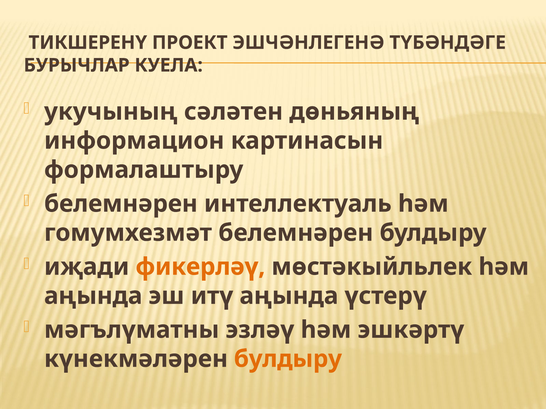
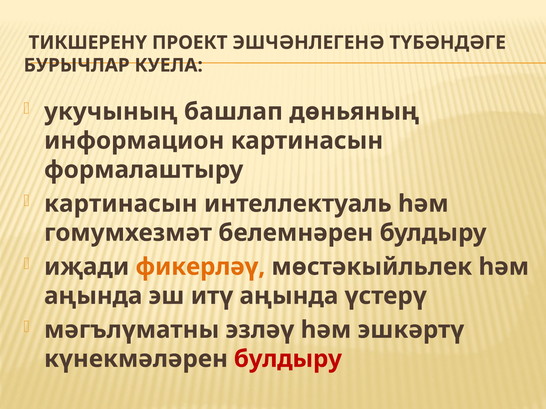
сәләтен: сәләтен -> башлап
белемнәрен at (121, 204): белемнәрен -> картинасын
булдыру at (288, 359) colour: orange -> red
